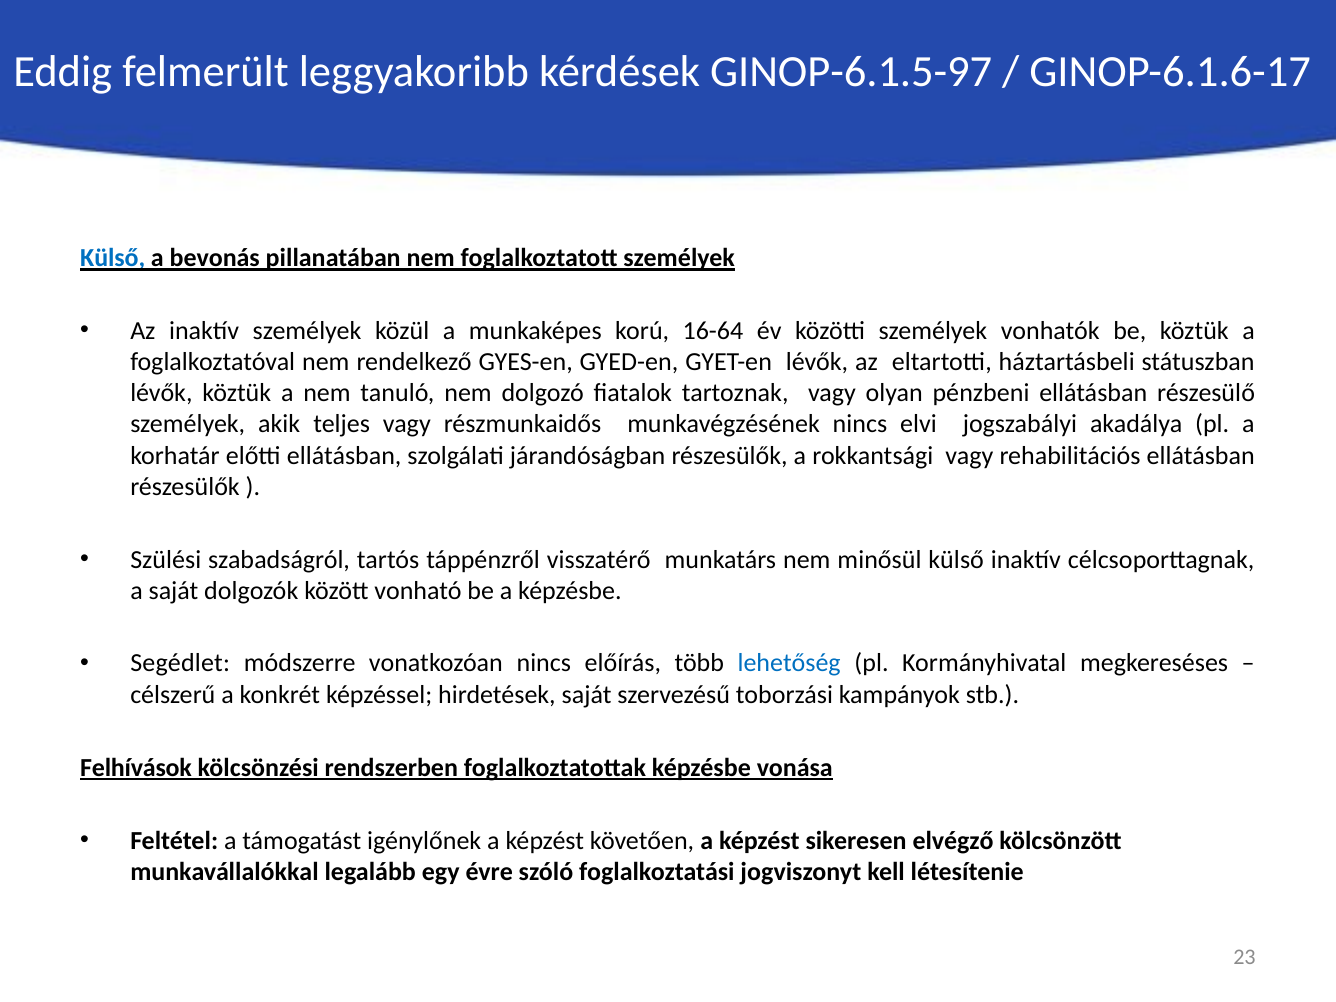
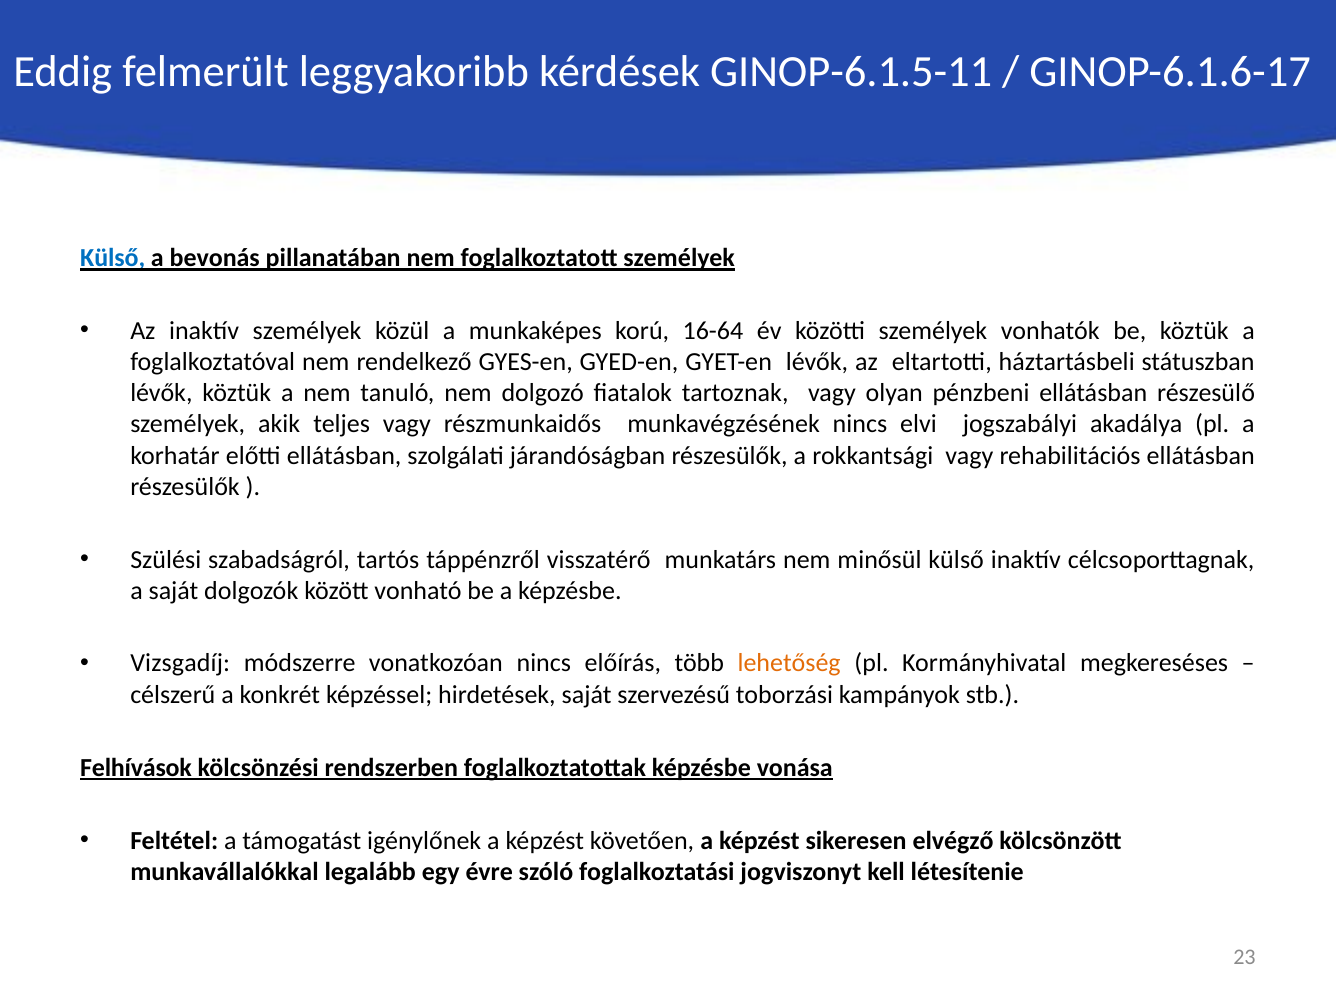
GINOP-6.1.5-97: GINOP-6.1.5-97 -> GINOP-6.1.5-11
Segédlet: Segédlet -> Vizsgadíj
lehetőség colour: blue -> orange
